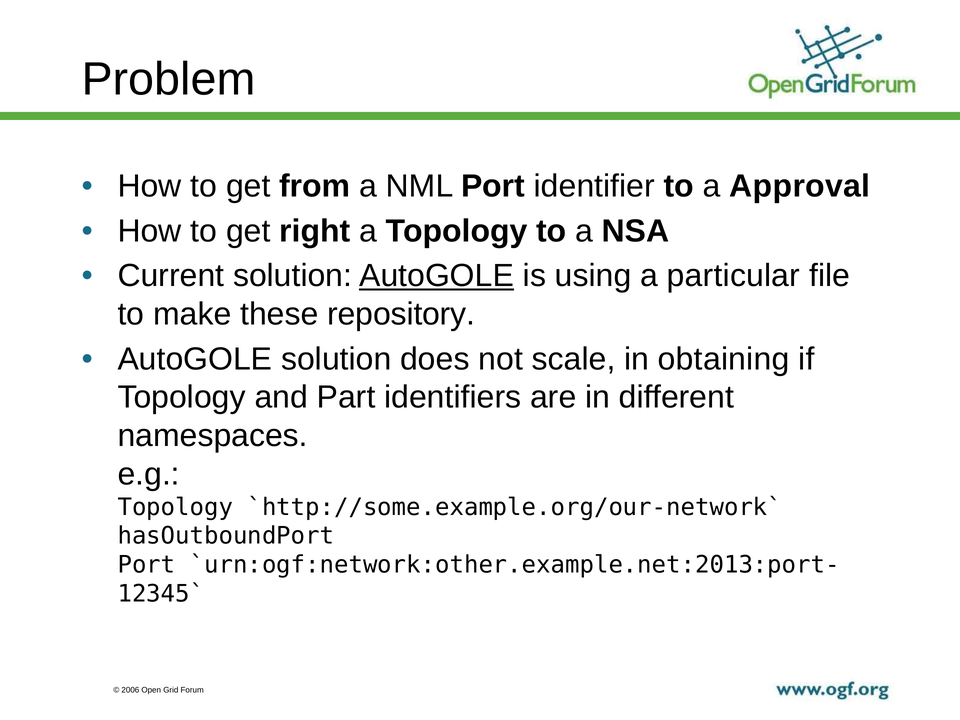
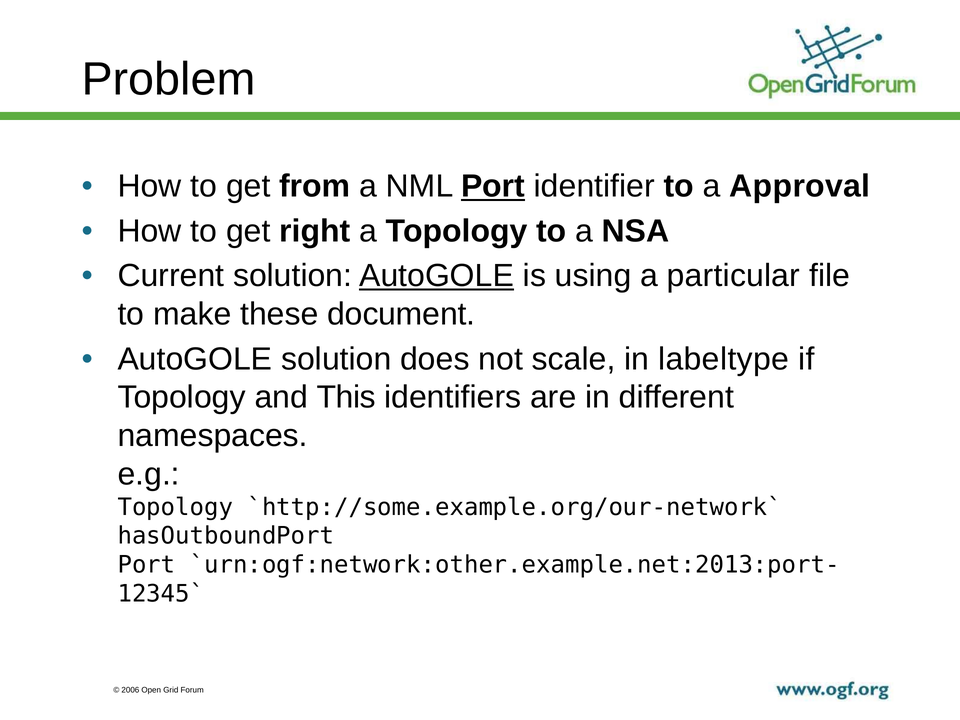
Port at (493, 186) underline: none -> present
repository: repository -> document
obtaining: obtaining -> labeltype
Part: Part -> This
